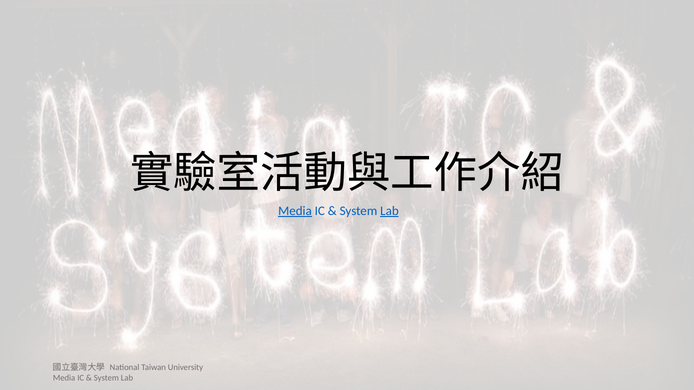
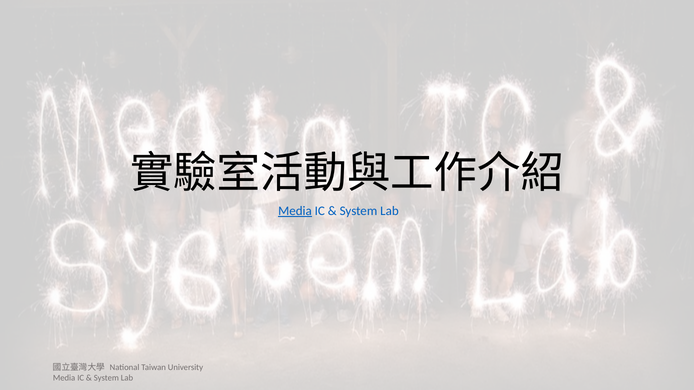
Lab at (389, 211) underline: present -> none
